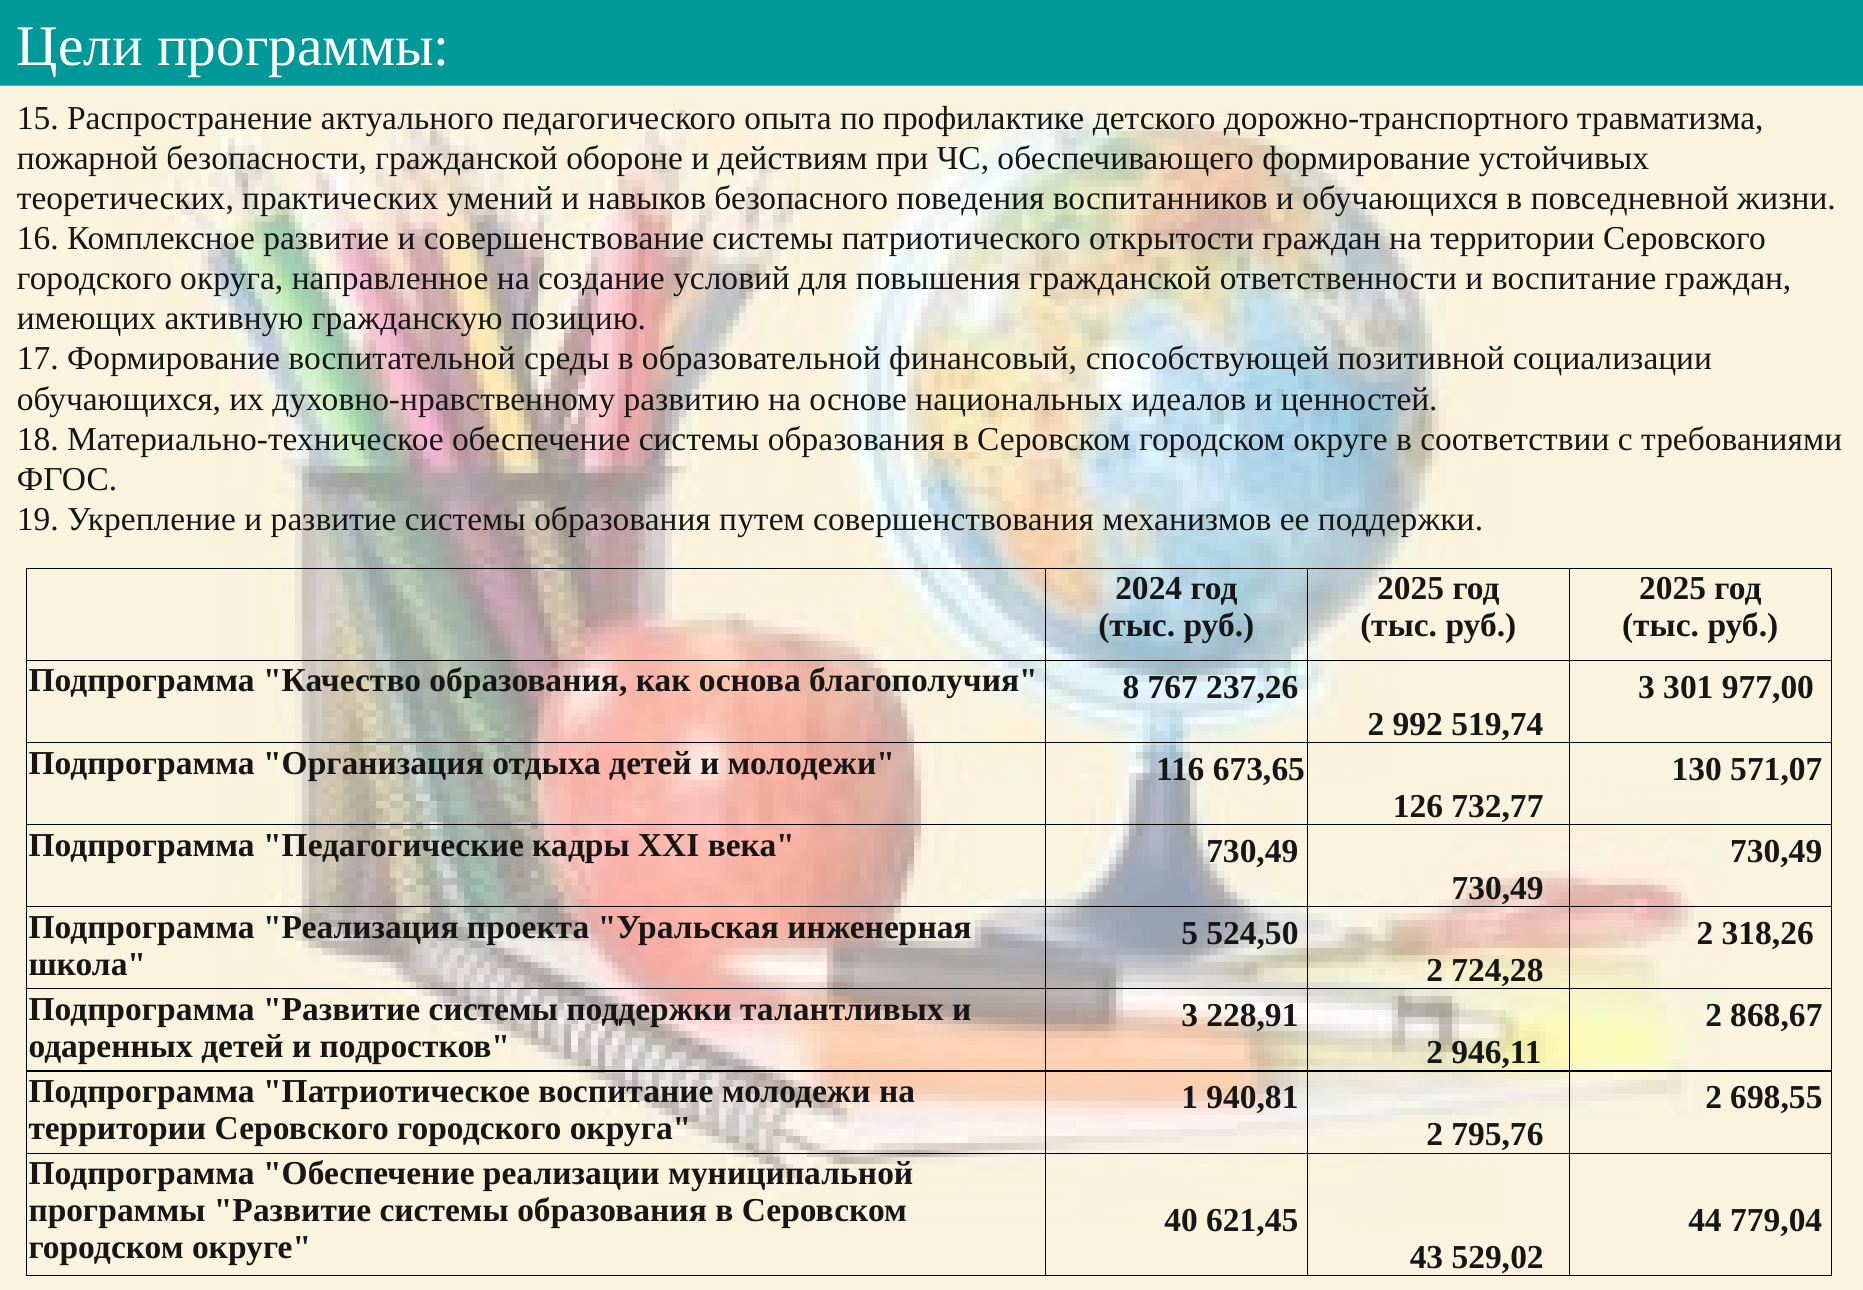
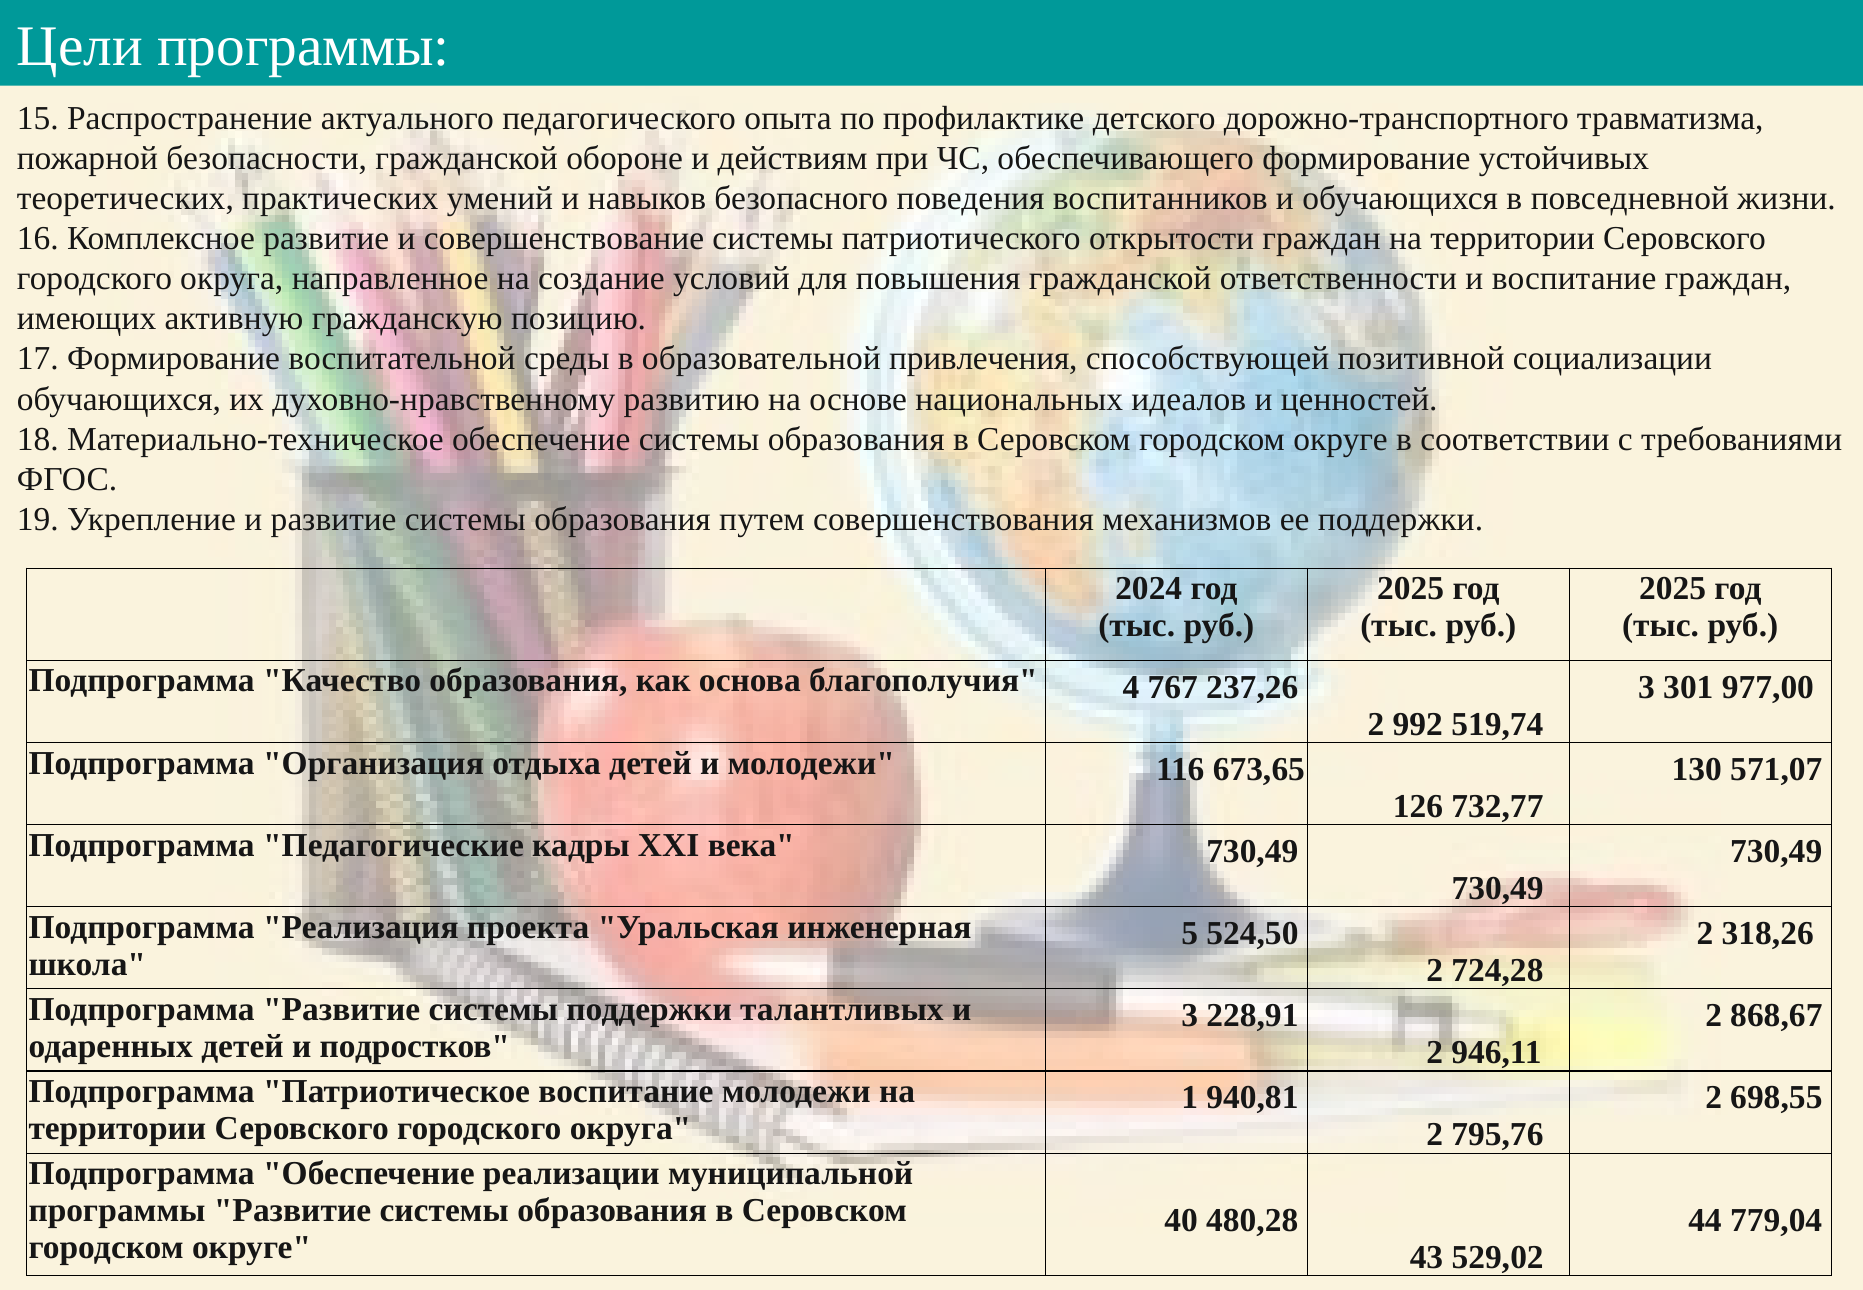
финансовый: финансовый -> привлечения
8: 8 -> 4
621,45: 621,45 -> 480,28
